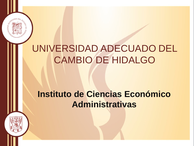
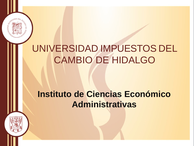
ADECUADO: ADECUADO -> IMPUESTOS
